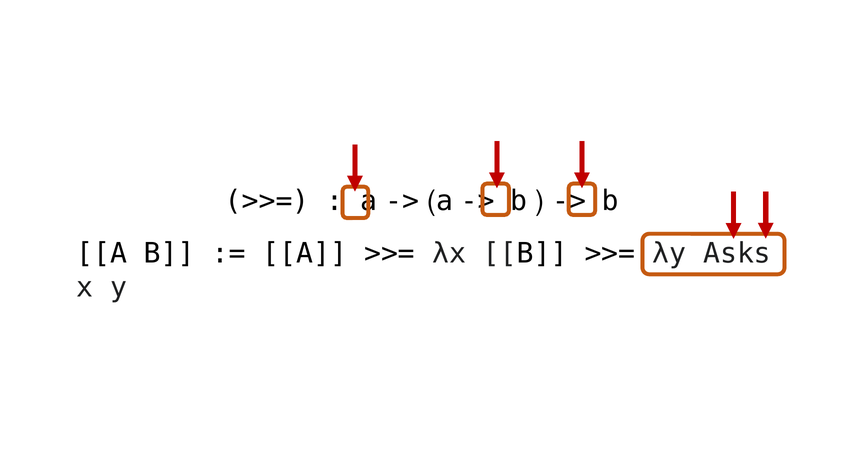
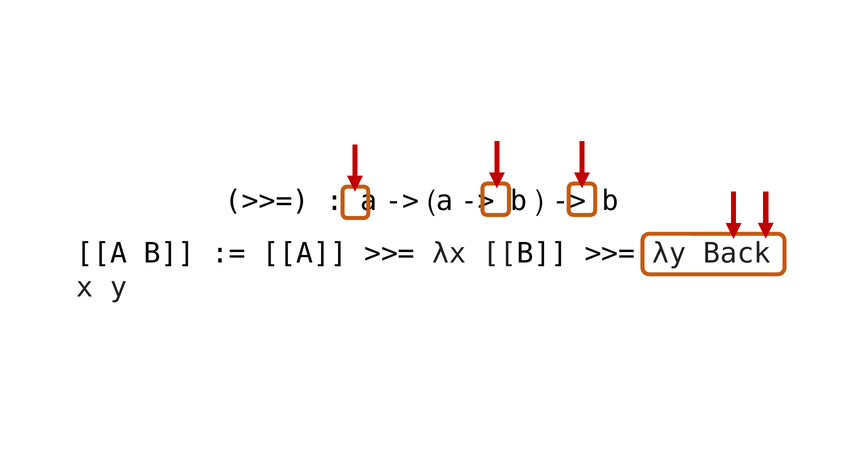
Asks: Asks -> Back
